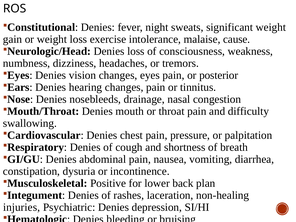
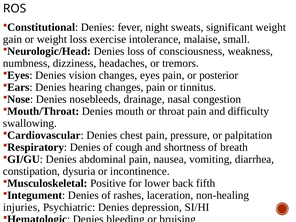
cause: cause -> small
plan: plan -> fifth
